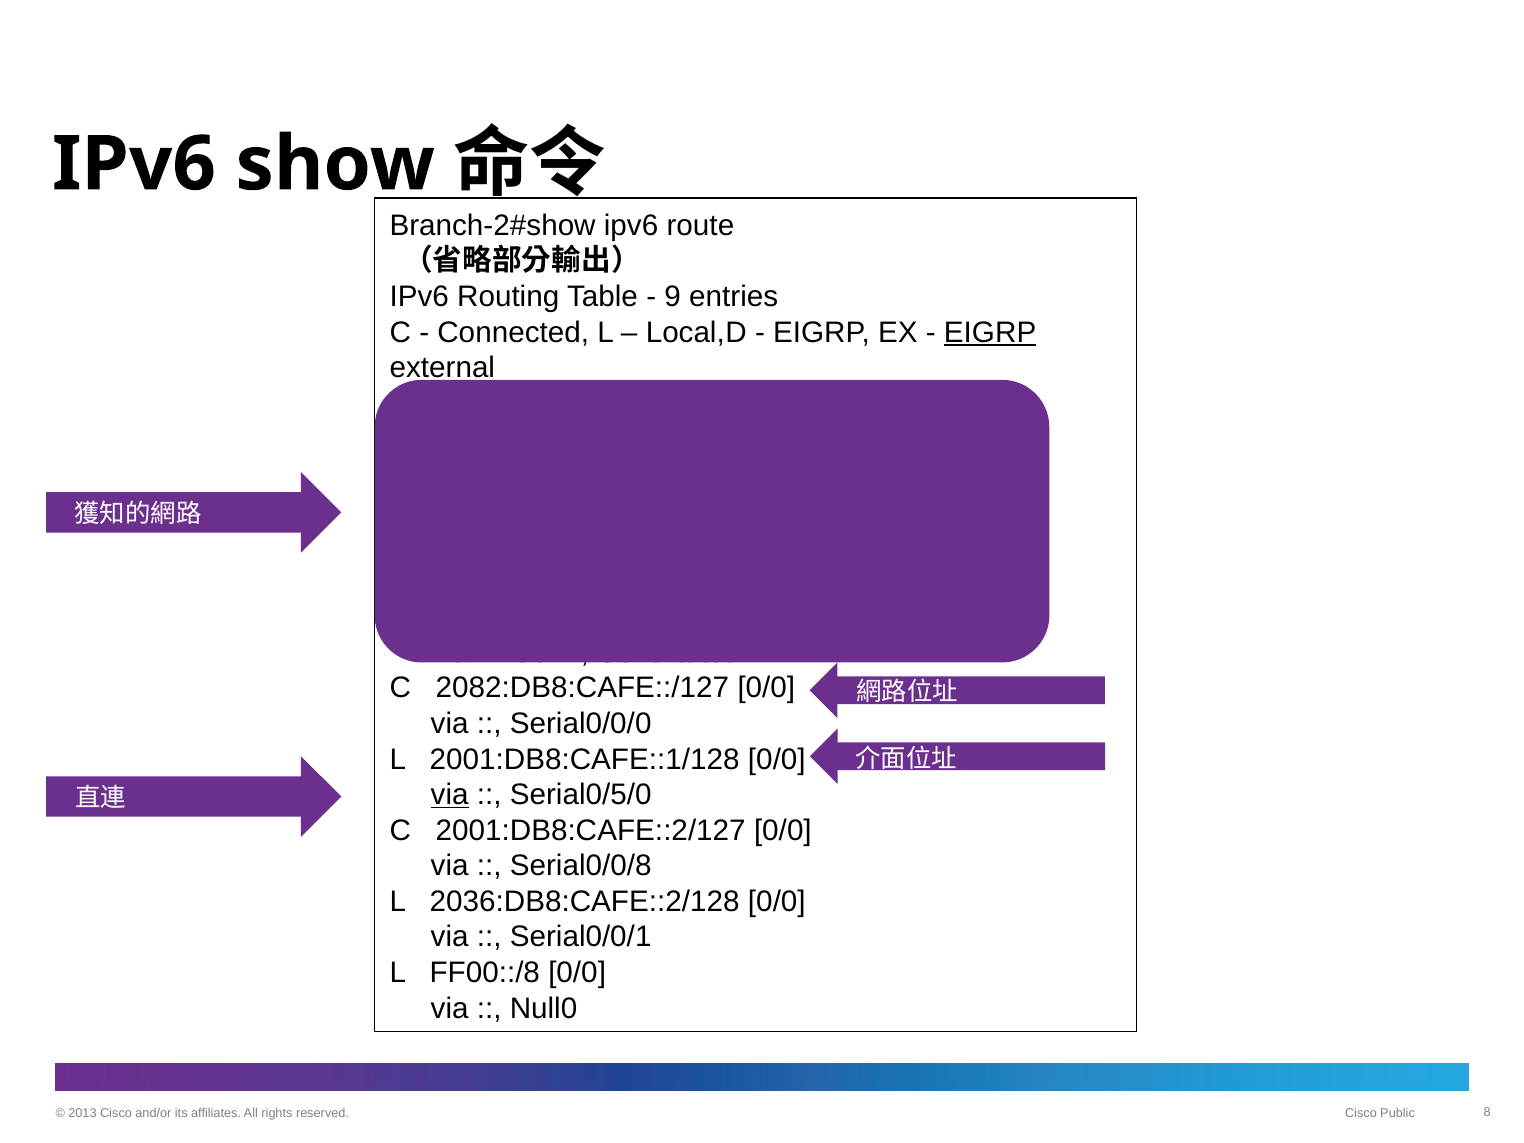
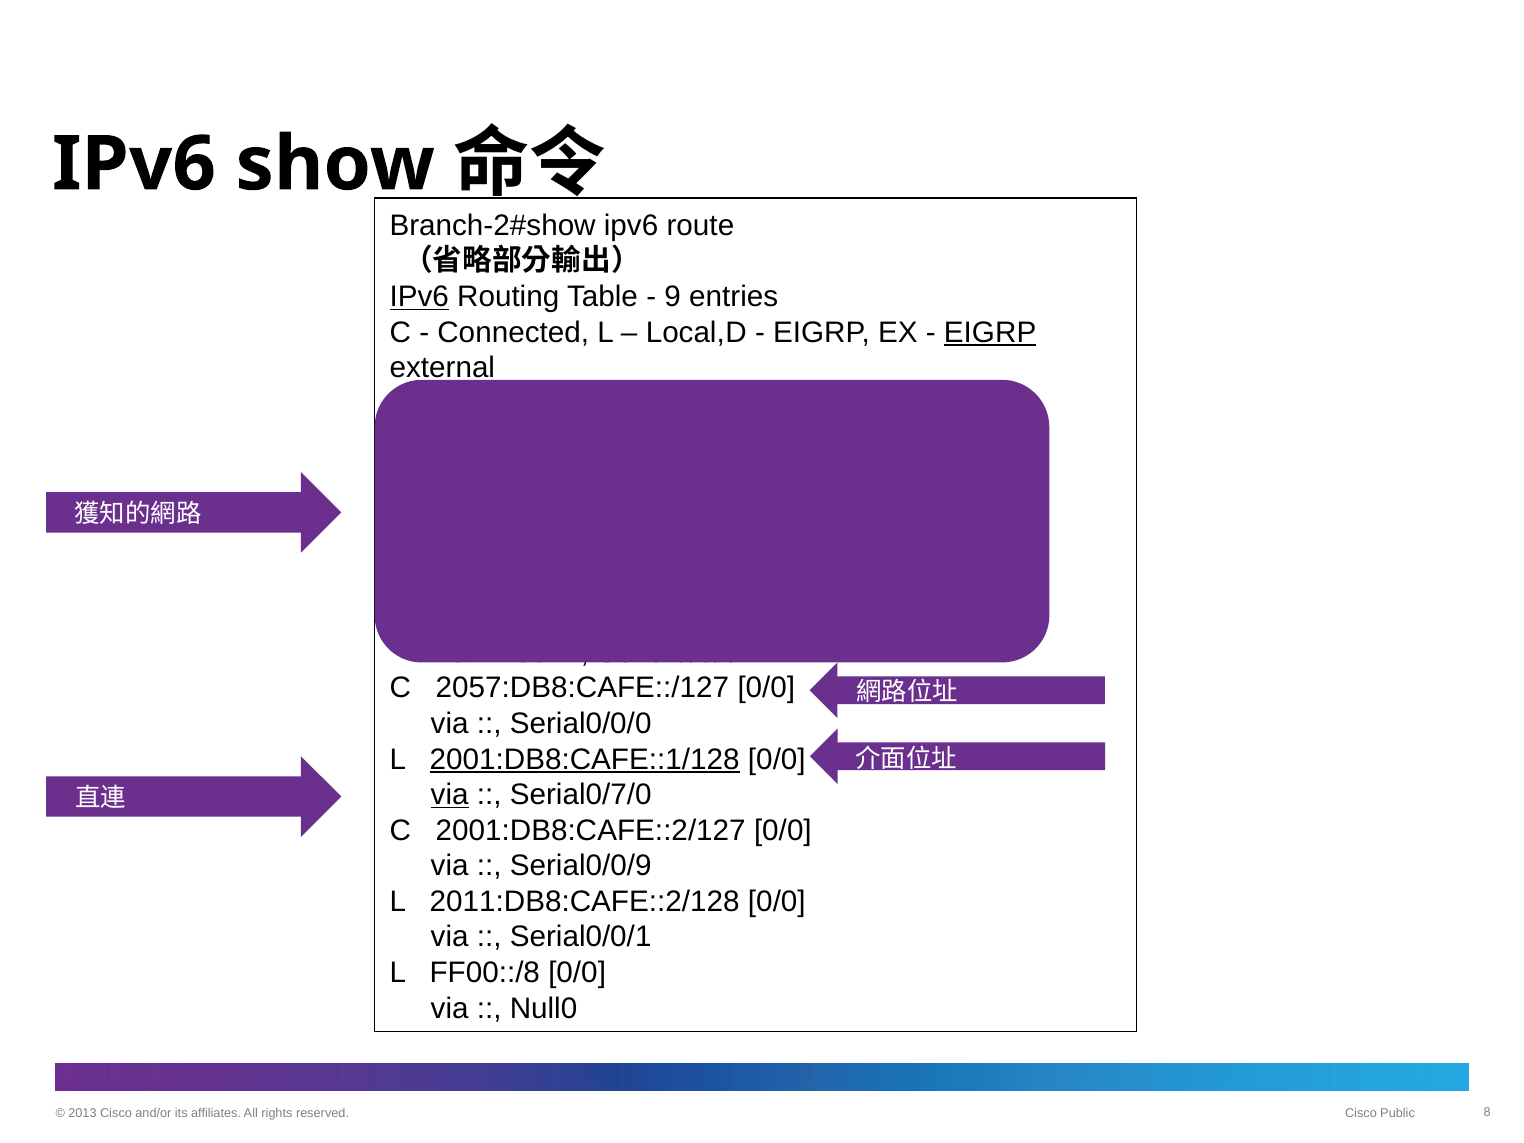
IPv6 at (419, 297) underline: none -> present
2082:DB8:CAFE::/127: 2082:DB8:CAFE::/127 -> 2057:DB8:CAFE::/127
2001:DB8:CAFE::1/128 underline: none -> present
Serial0/5/0: Serial0/5/0 -> Serial0/7/0
Serial0/0/8: Serial0/0/8 -> Serial0/0/9
2036:DB8:CAFE::2/128: 2036:DB8:CAFE::2/128 -> 2011:DB8:CAFE::2/128
